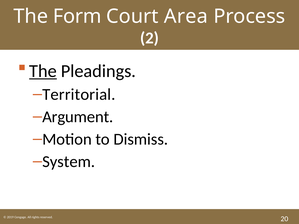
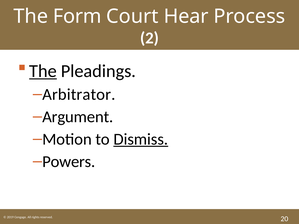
Area: Area -> Hear
Territorial: Territorial -> Arbitrator
Dismiss underline: none -> present
System: System -> Powers
